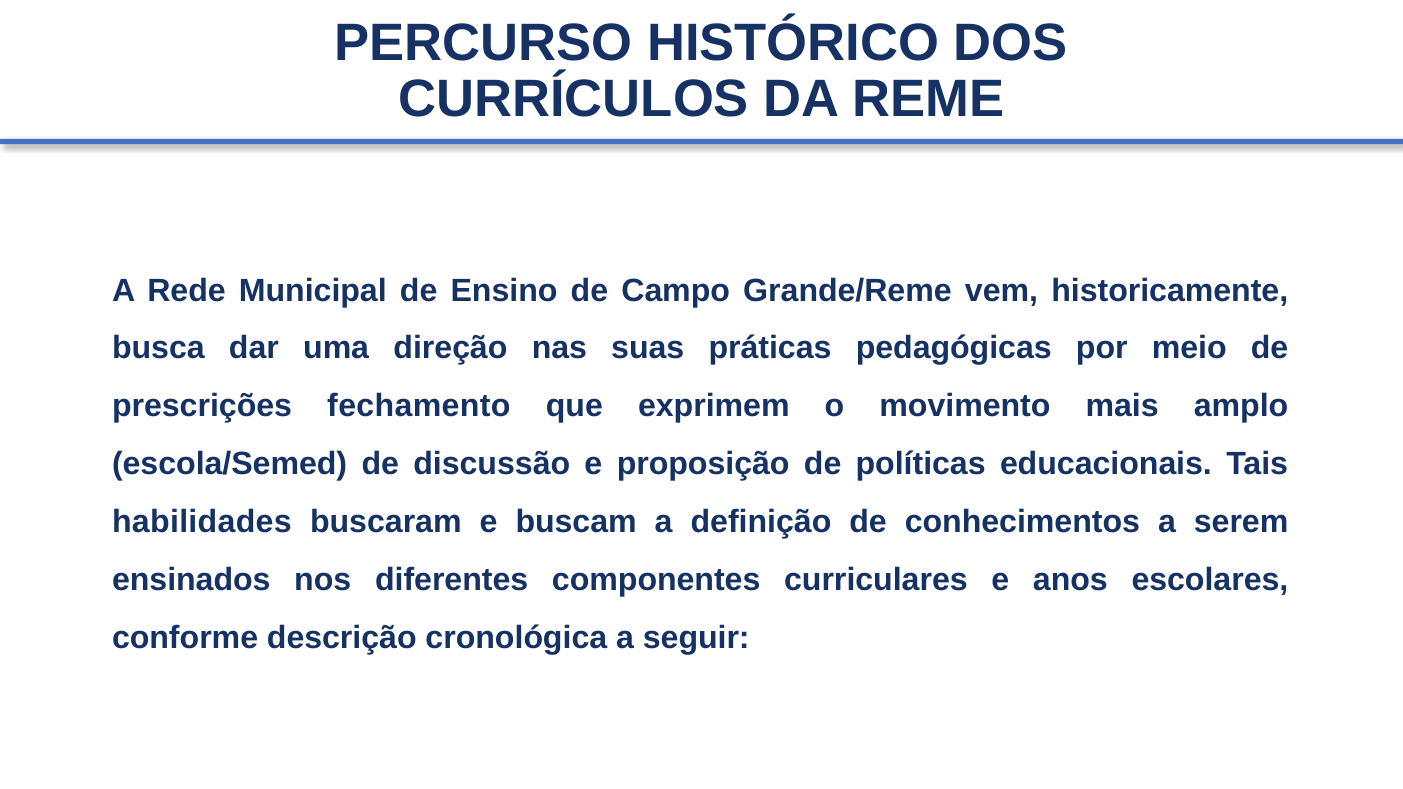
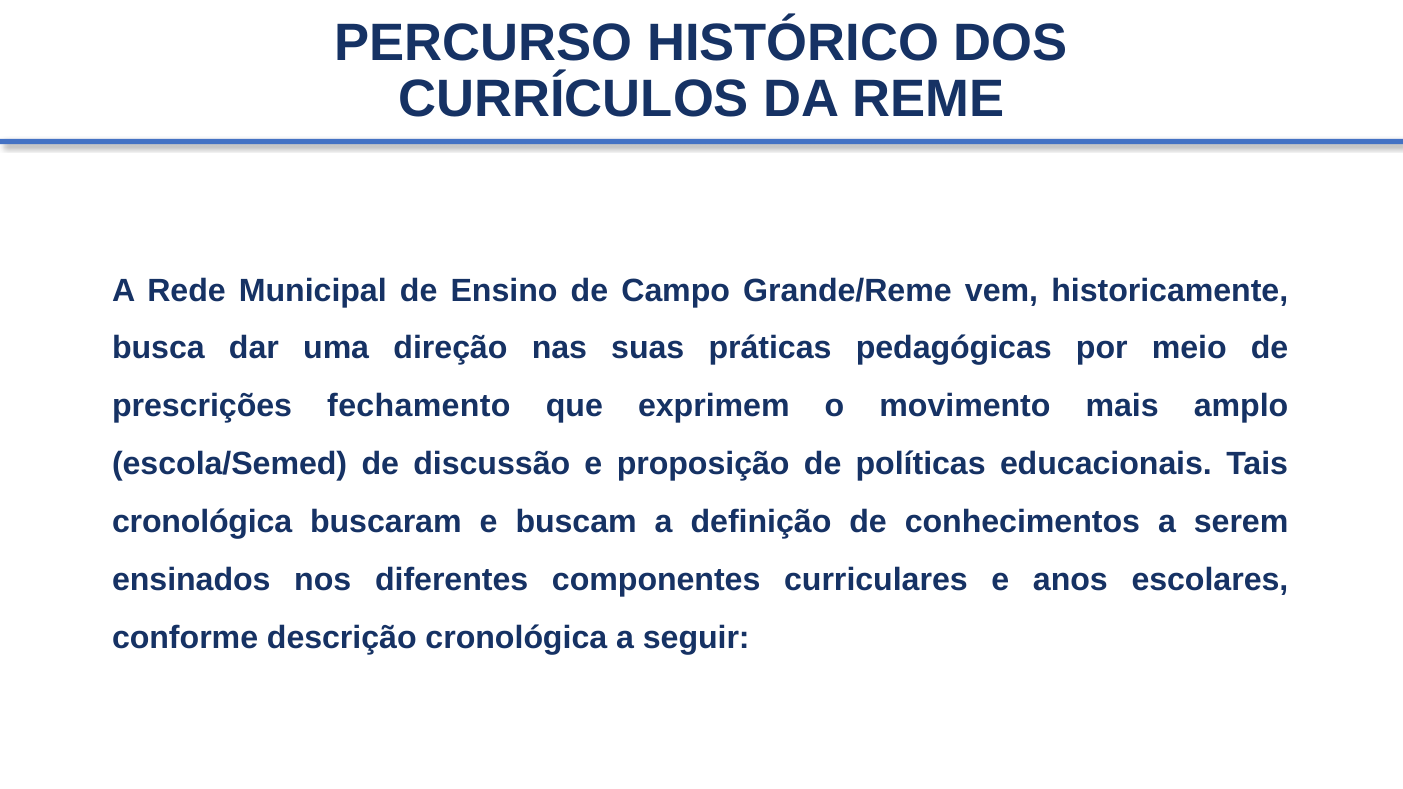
habilidades at (202, 522): habilidades -> cronológica
